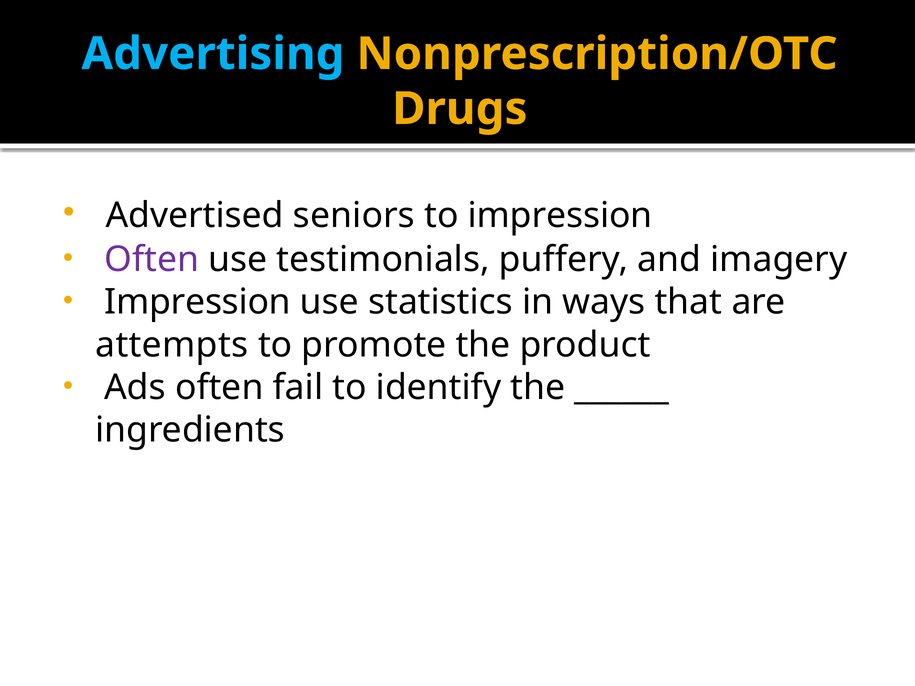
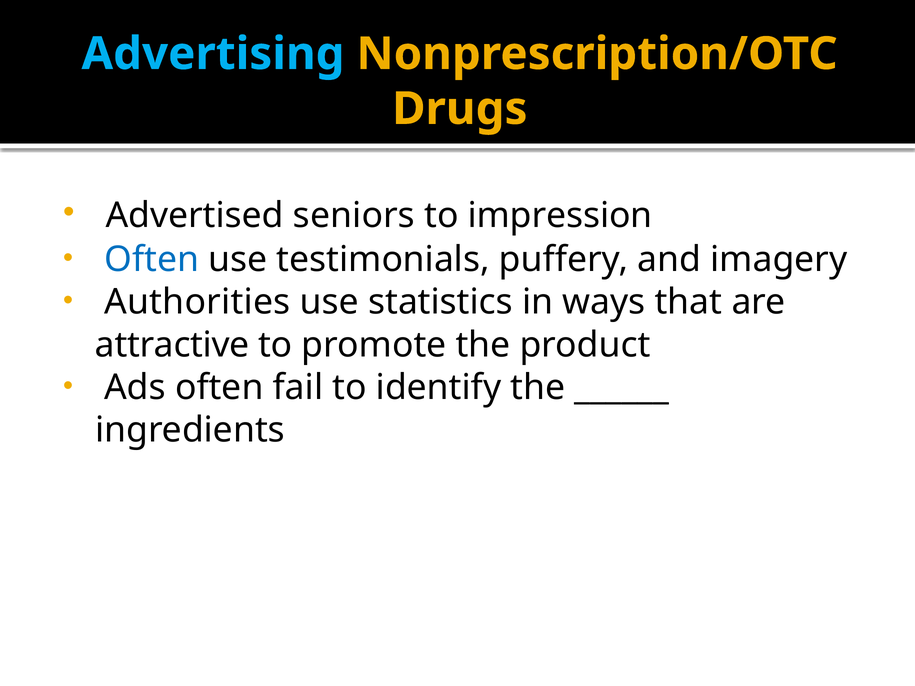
Often at (152, 259) colour: purple -> blue
Impression at (198, 302): Impression -> Authorities
attempts: attempts -> attractive
